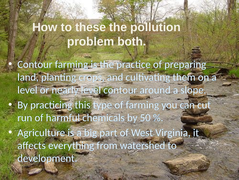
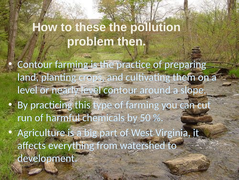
both: both -> then
